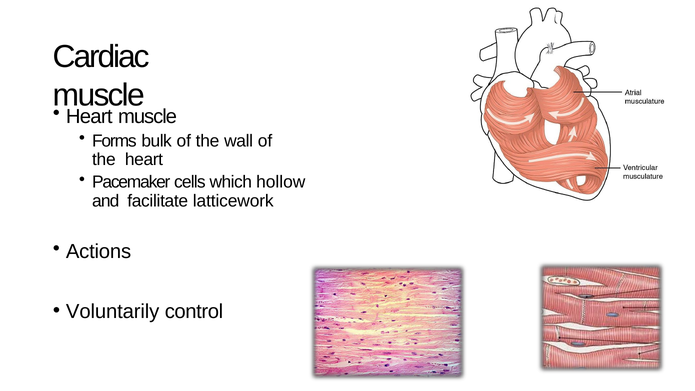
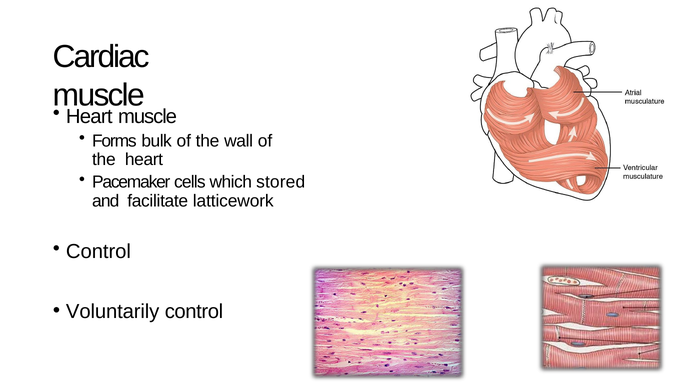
hollow: hollow -> stored
Actions at (99, 252): Actions -> Control
